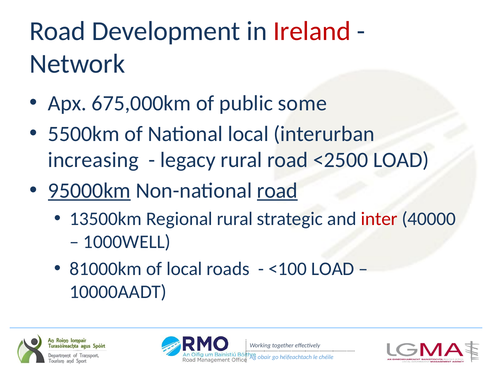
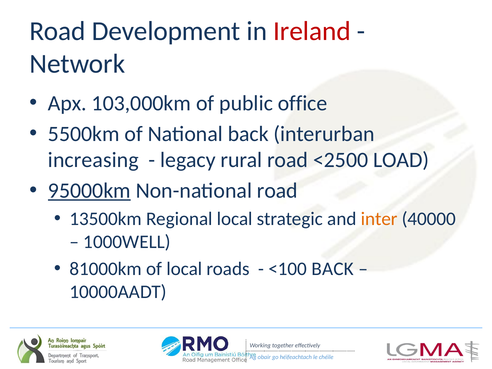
675,000km: 675,000km -> 103,000km
some: some -> office
National local: local -> back
road at (277, 191) underline: present -> none
Regional rural: rural -> local
inter colour: red -> orange
<100 LOAD: LOAD -> BACK
